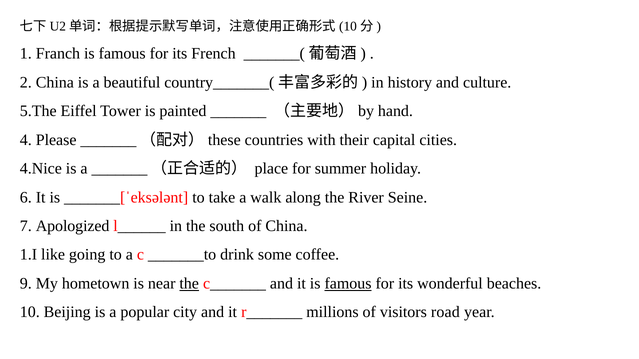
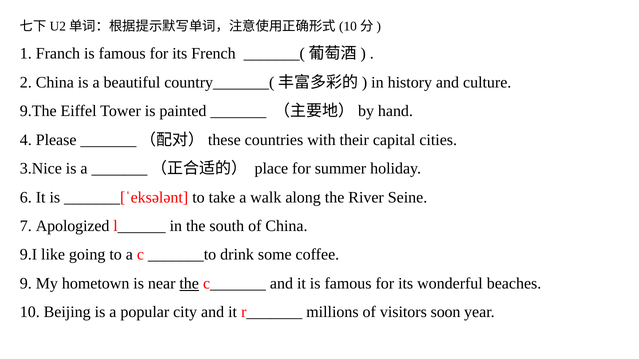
5.The: 5.The -> 9.The
4.Nice: 4.Nice -> 3.Nice
1.I: 1.I -> 9.I
famous at (348, 284) underline: present -> none
road: road -> soon
